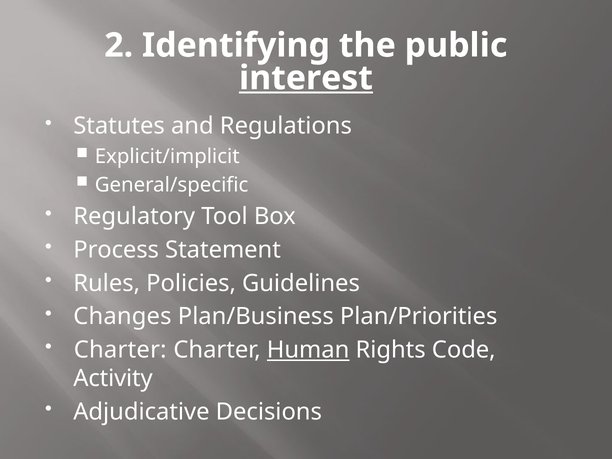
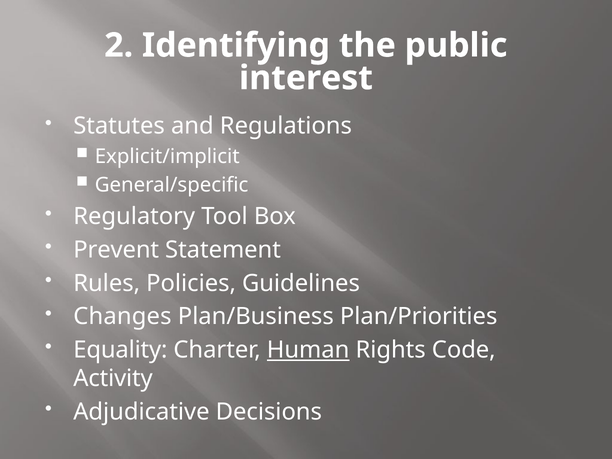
interest underline: present -> none
Process: Process -> Prevent
Charter at (120, 350): Charter -> Equality
